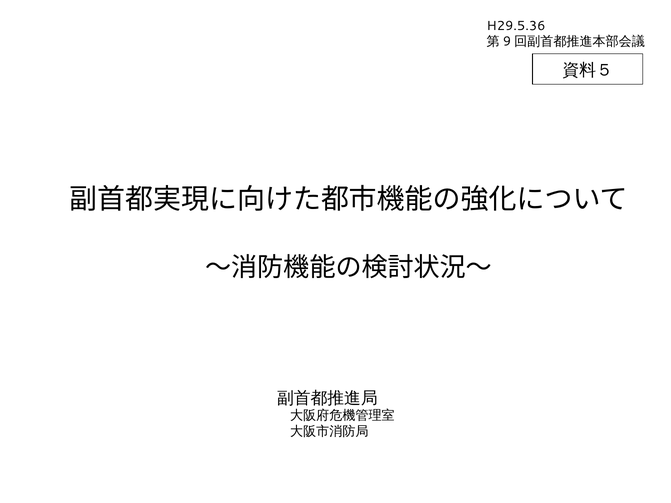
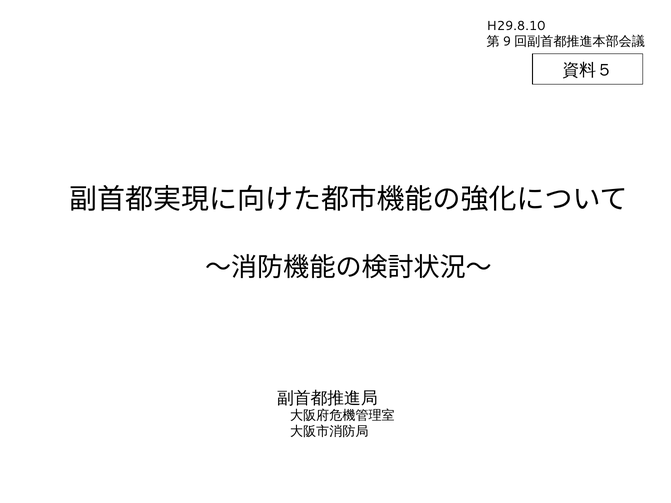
H29.5.36: H29.5.36 -> H29.8.10
